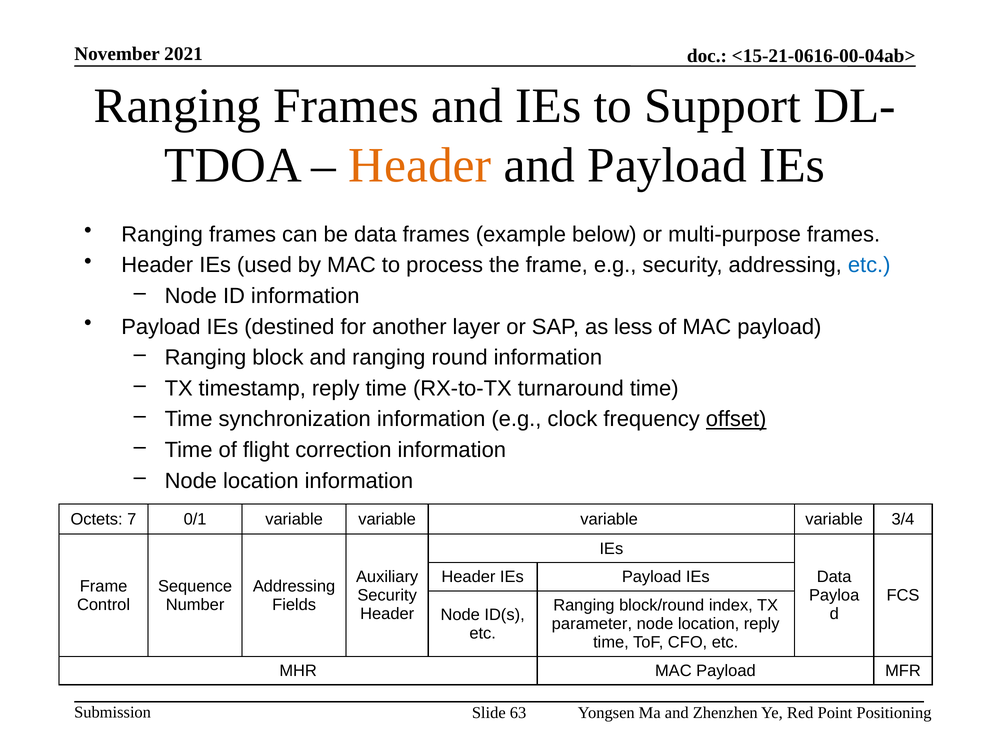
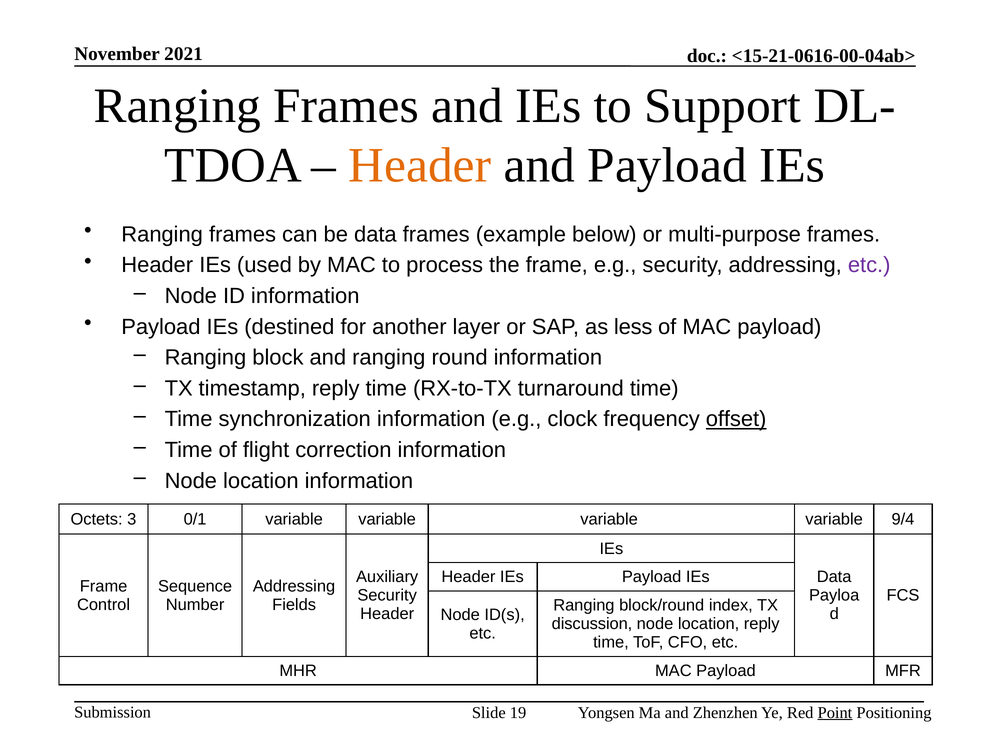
etc at (869, 265) colour: blue -> purple
7: 7 -> 3
3/4: 3/4 -> 9/4
parameter: parameter -> discussion
63: 63 -> 19
Point underline: none -> present
